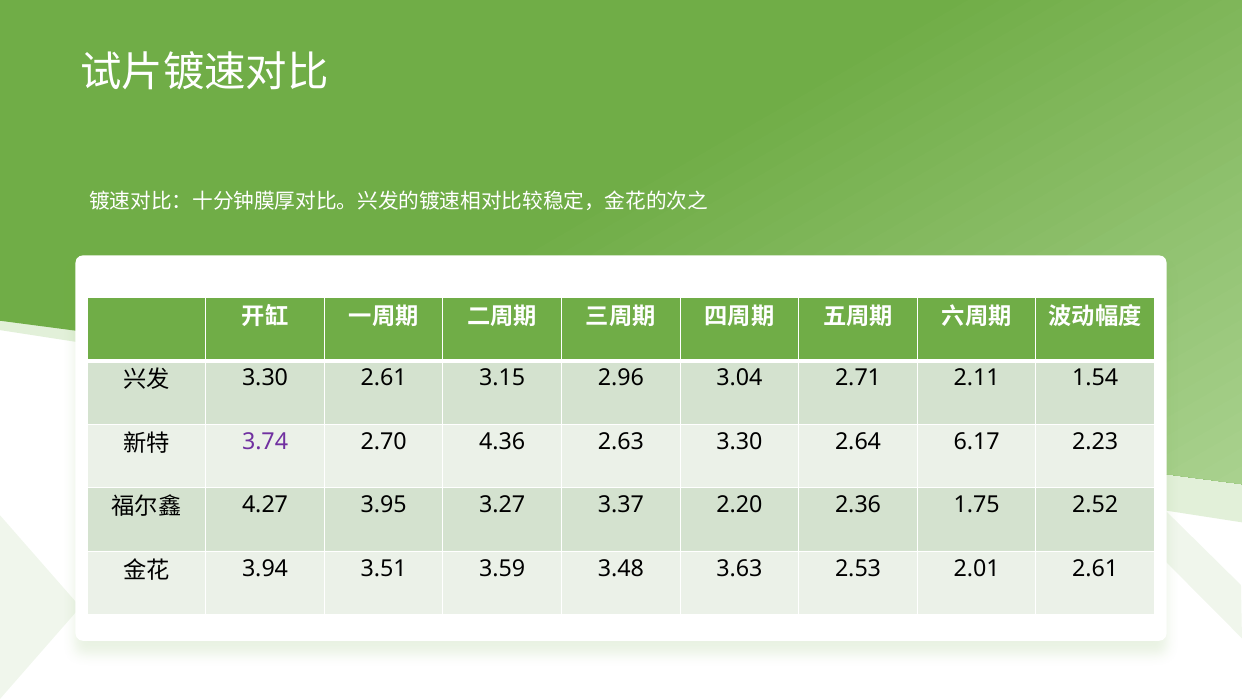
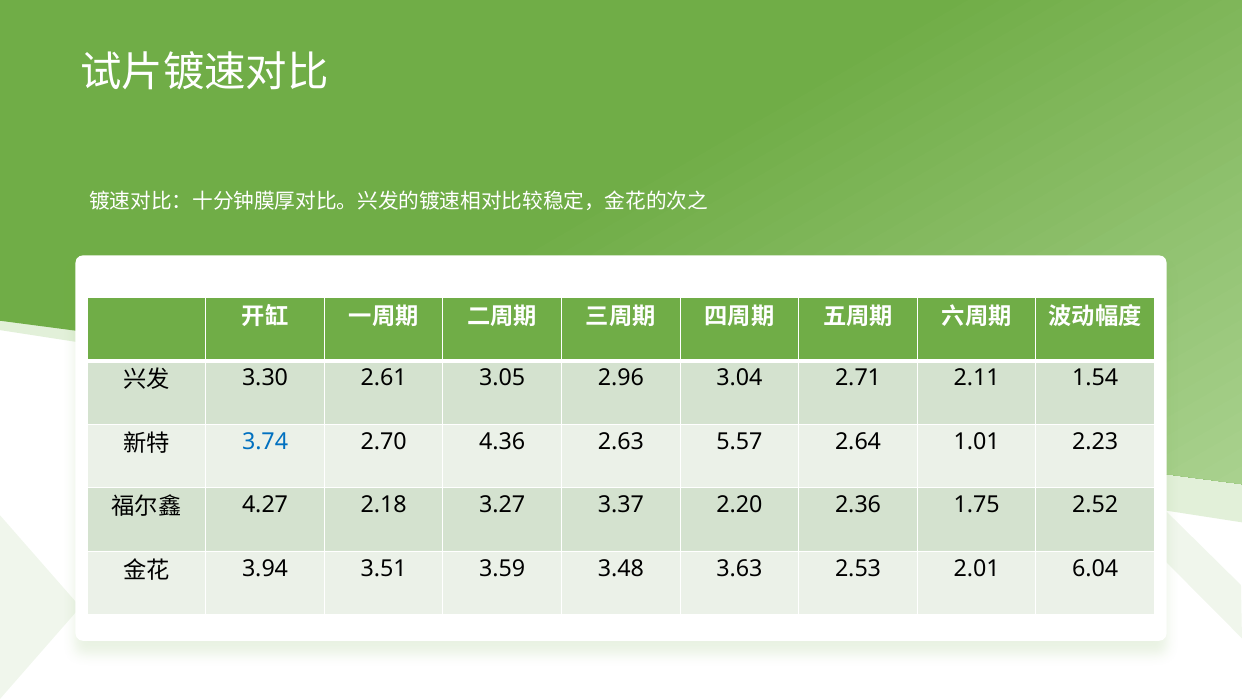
3.15: 3.15 -> 3.05
3.74 colour: purple -> blue
2.63 3.30: 3.30 -> 5.57
6.17: 6.17 -> 1.01
3.95: 3.95 -> 2.18
2.01 2.61: 2.61 -> 6.04
